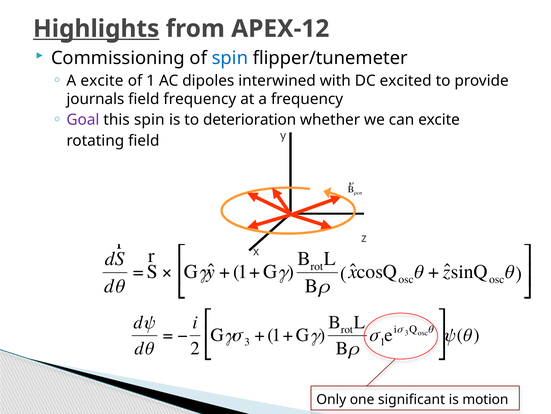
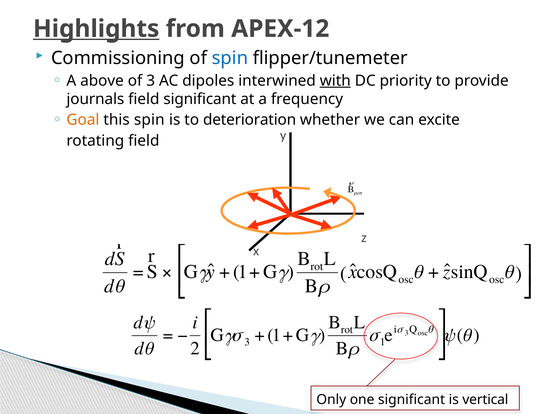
A excite: excite -> above
of 1: 1 -> 3
with underline: none -> present
excited: excited -> priority
field frequency: frequency -> significant
Goal colour: purple -> orange
motion: motion -> vertical
